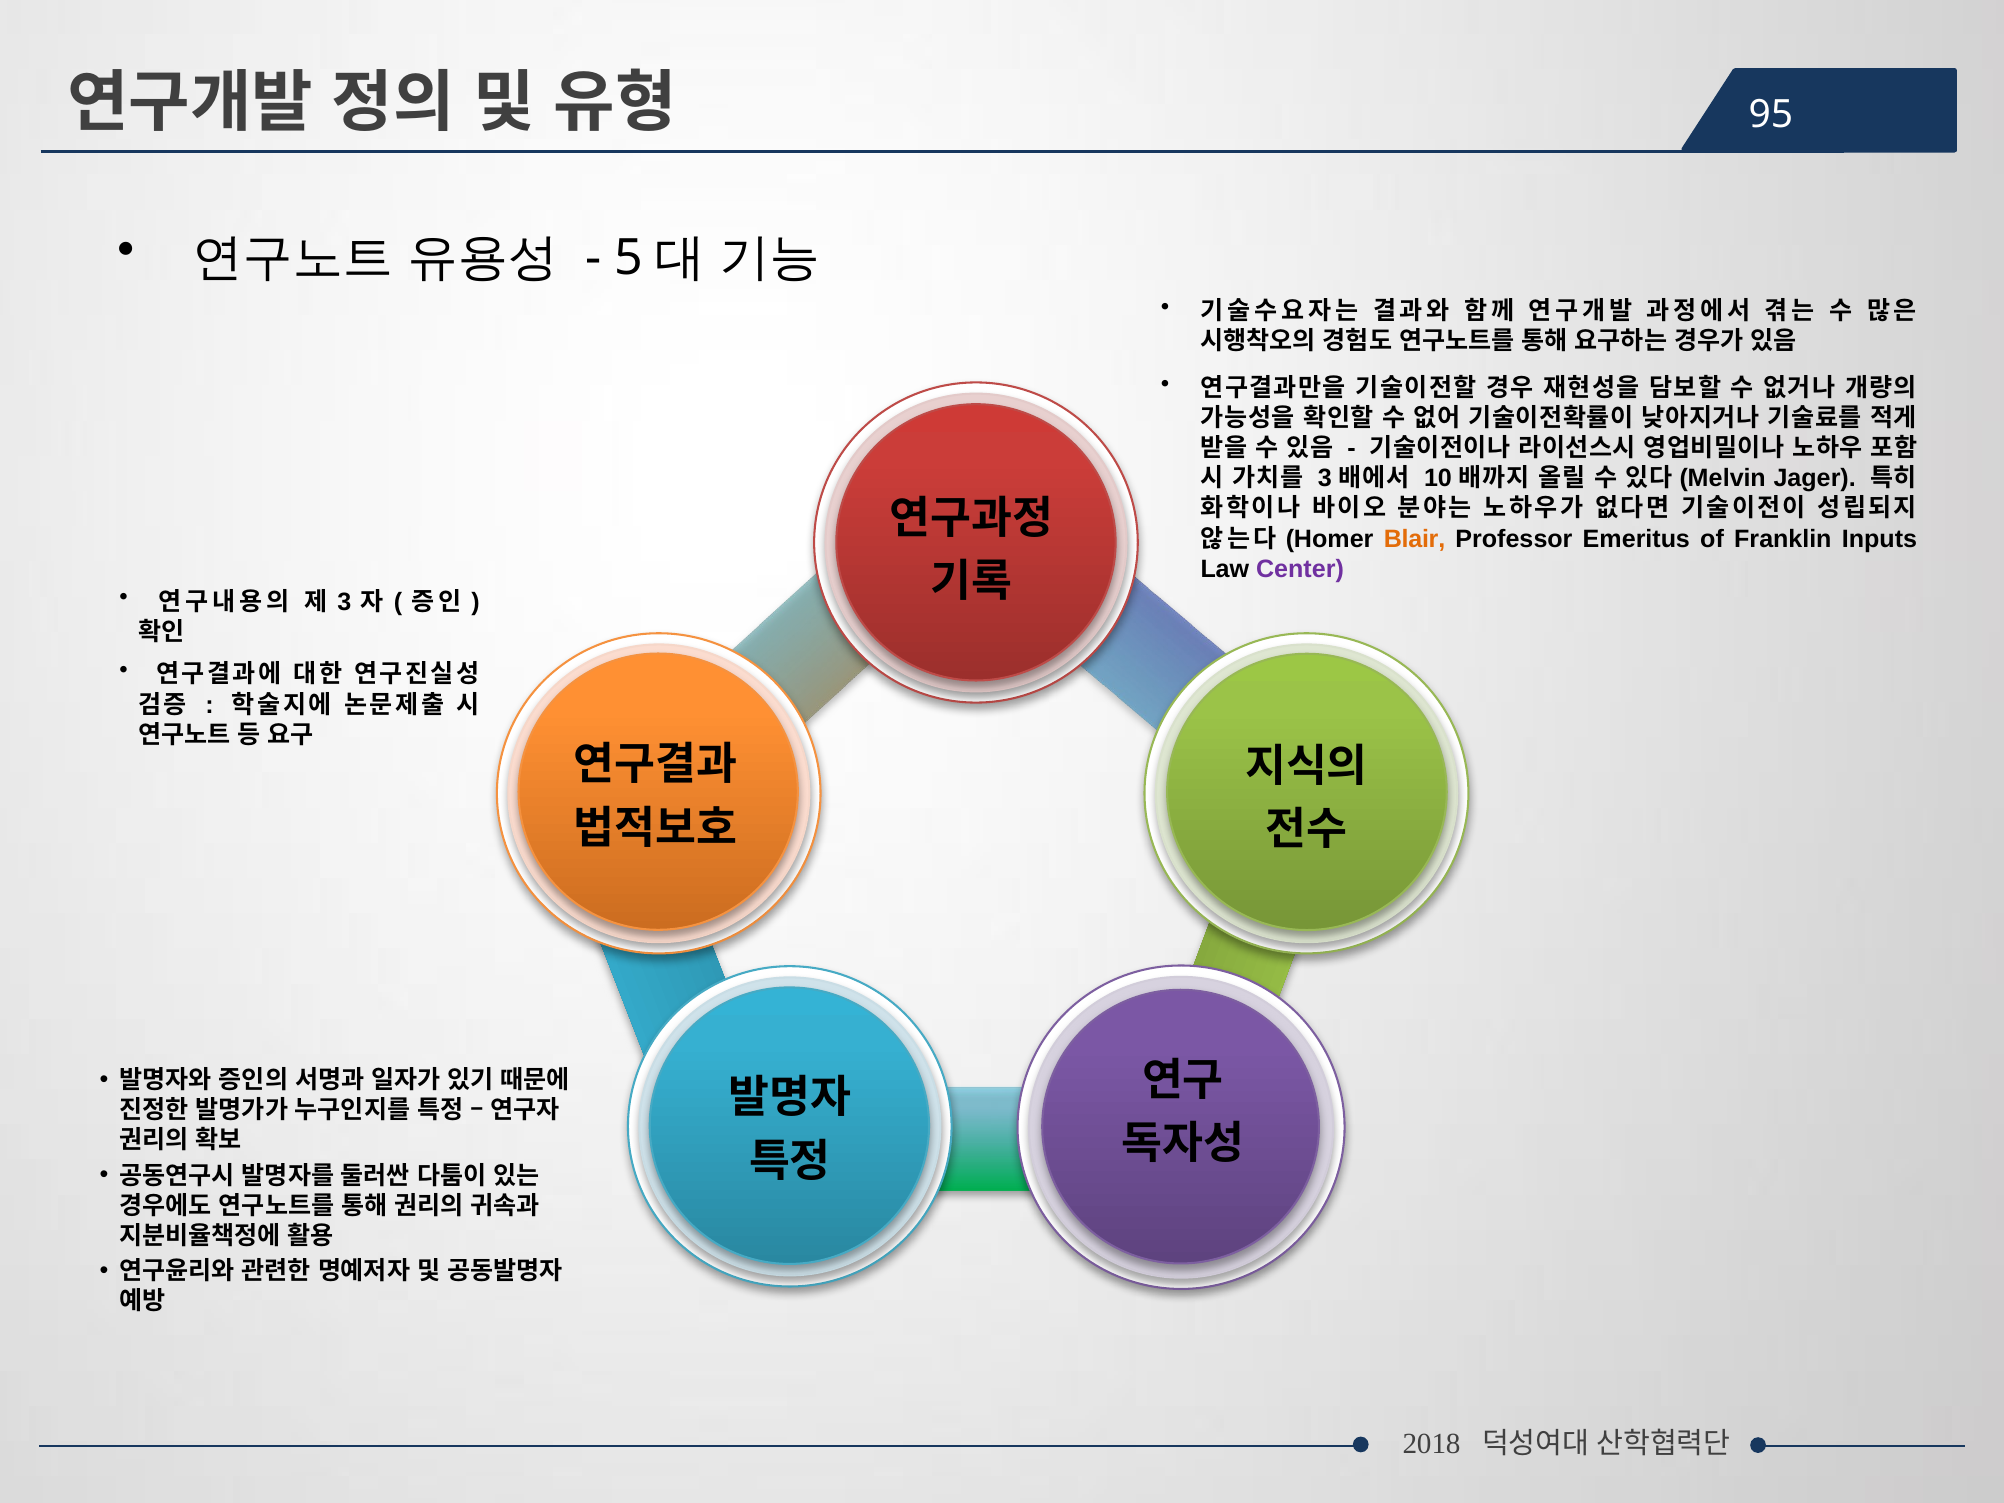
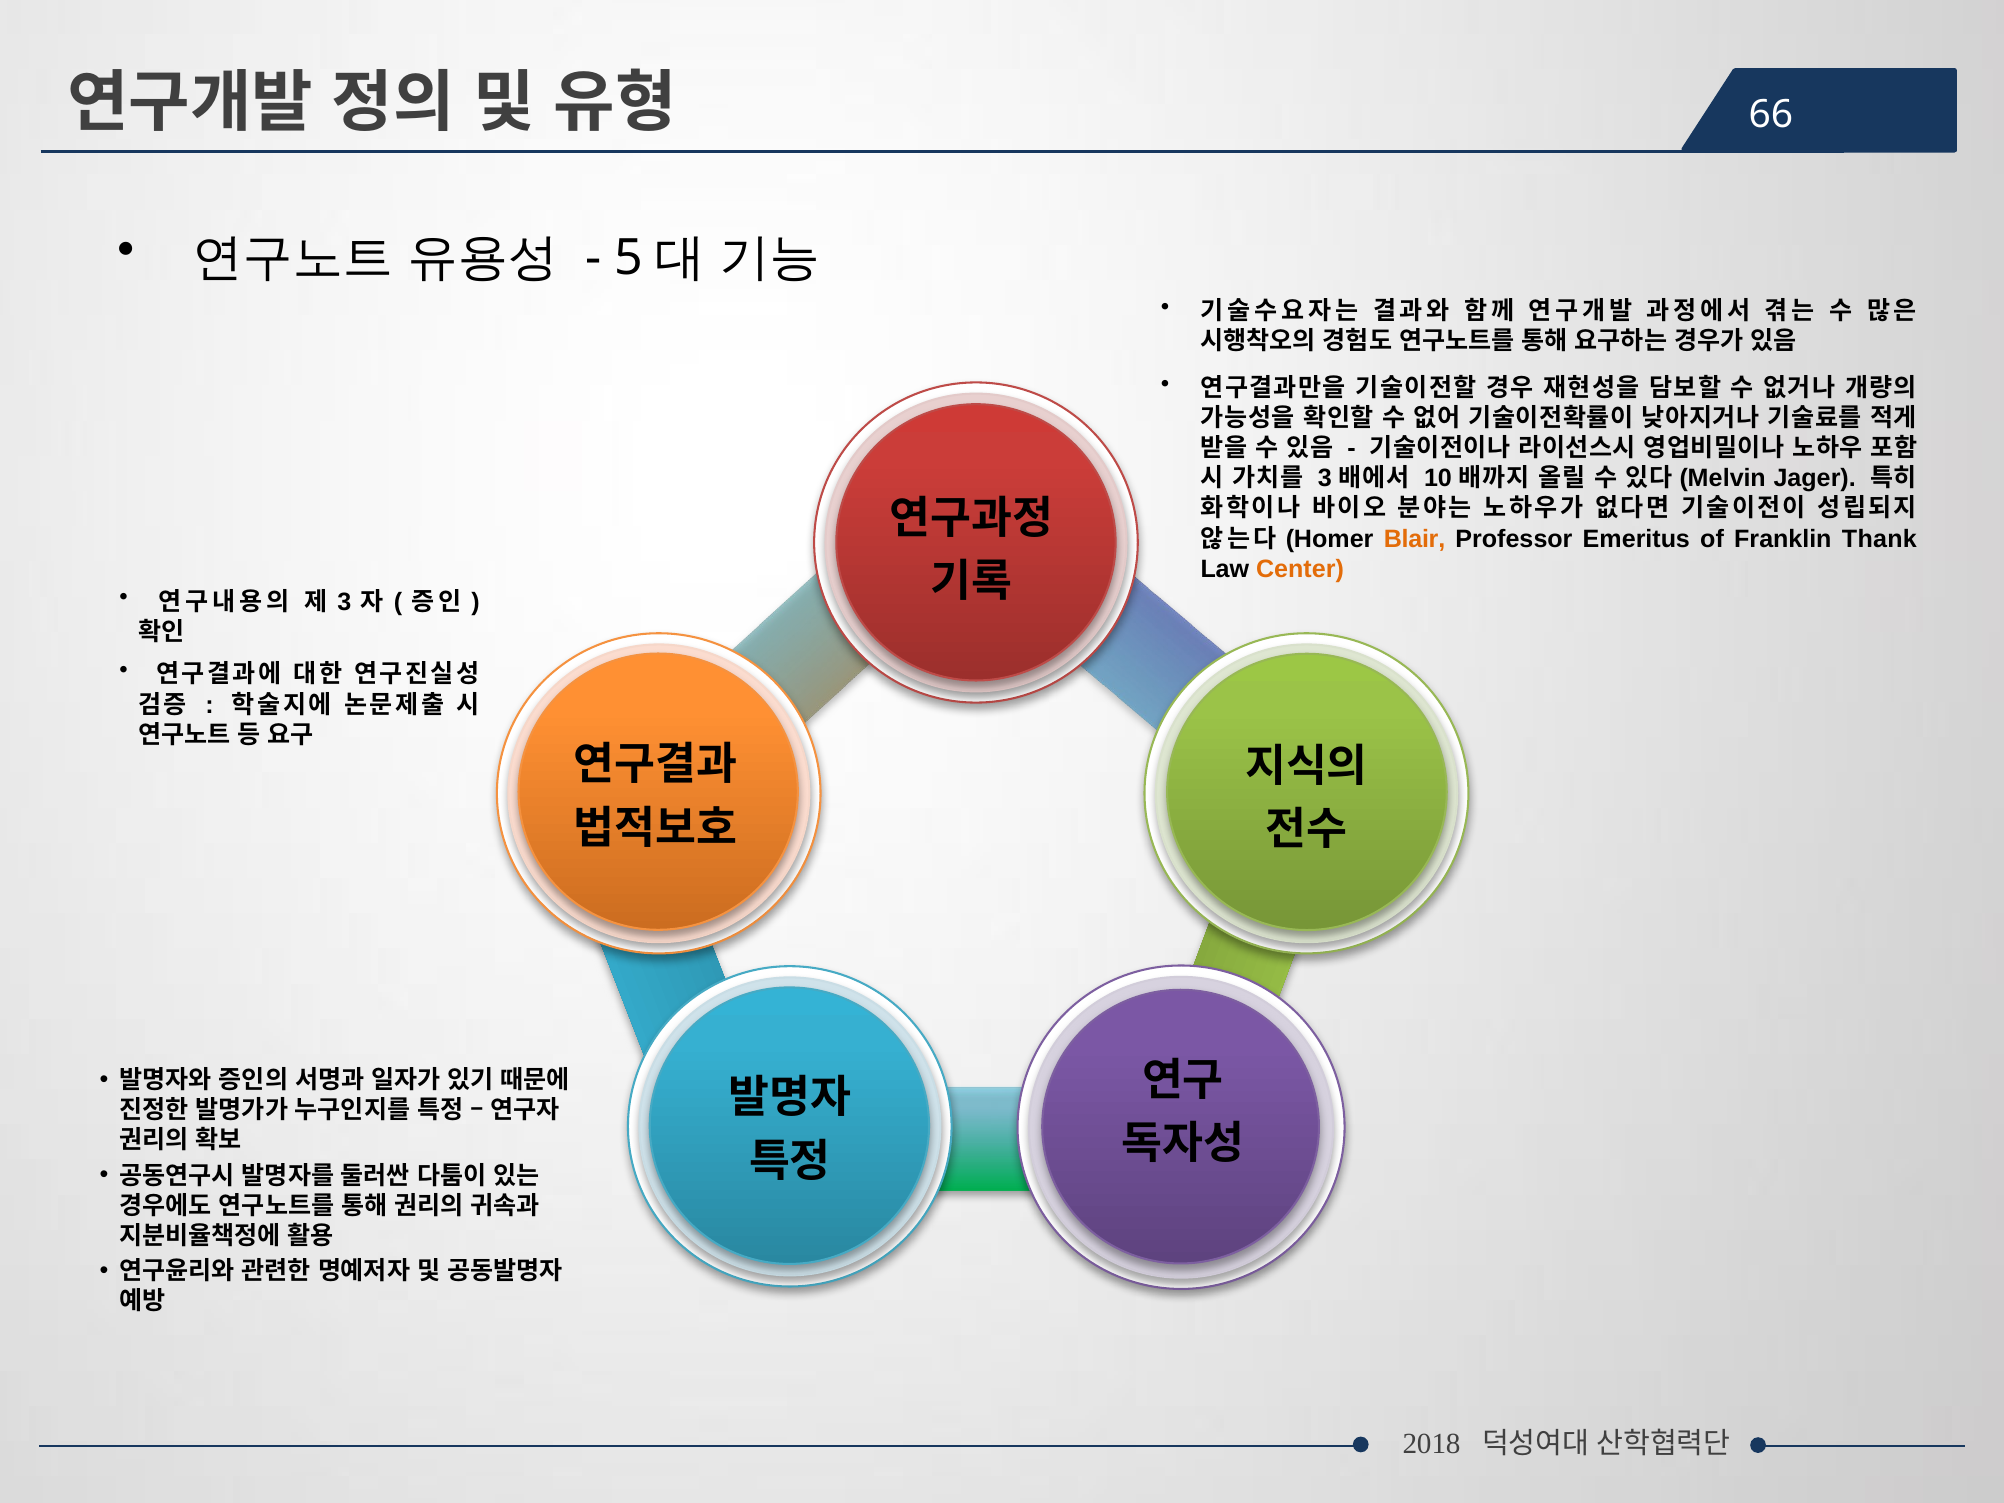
95: 95 -> 66
Inputs: Inputs -> Thank
Center colour: purple -> orange
